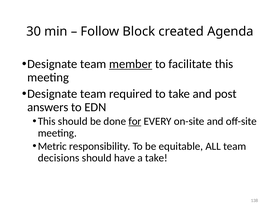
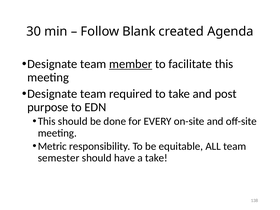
Block: Block -> Blank
answers: answers -> purpose
for underline: present -> none
decisions: decisions -> semester
